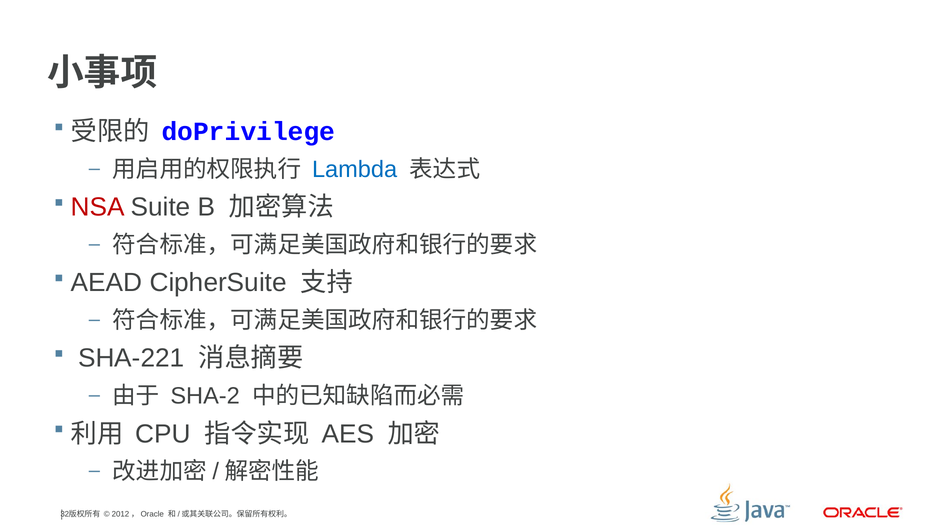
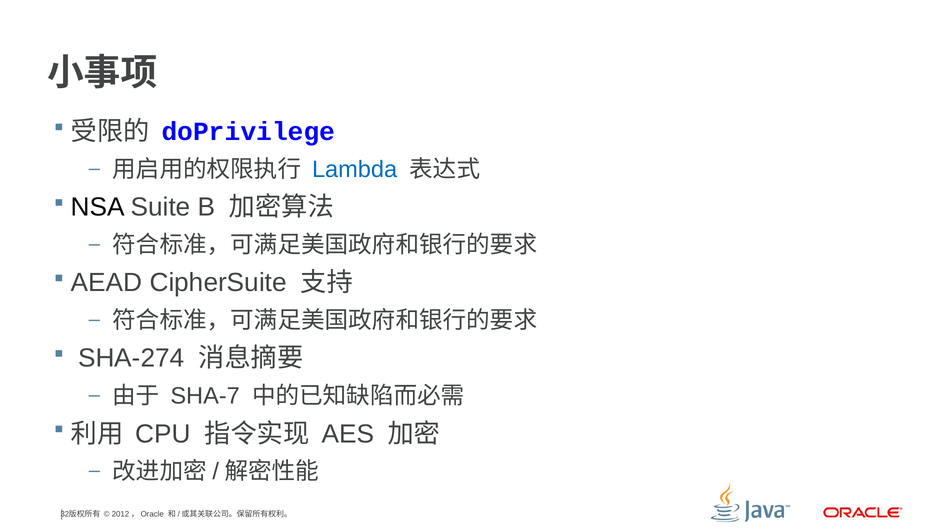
NSA colour: red -> black
SHA-221: SHA-221 -> SHA-274
SHA-2: SHA-2 -> SHA-7
